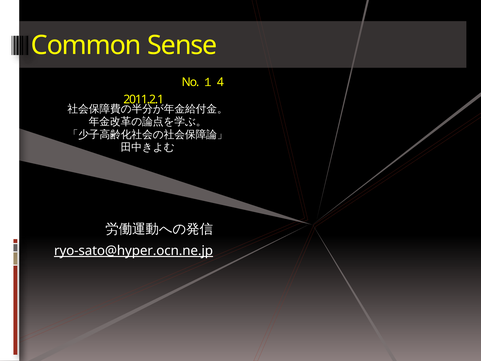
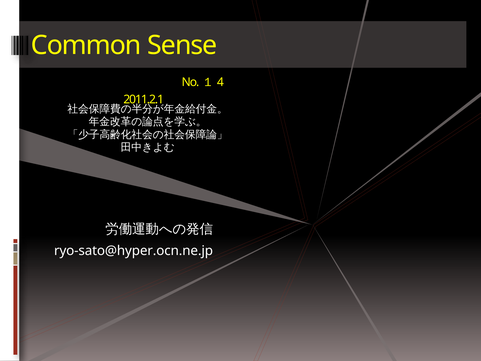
ryo-sato@hyper.ocn.ne.jp underline: present -> none
